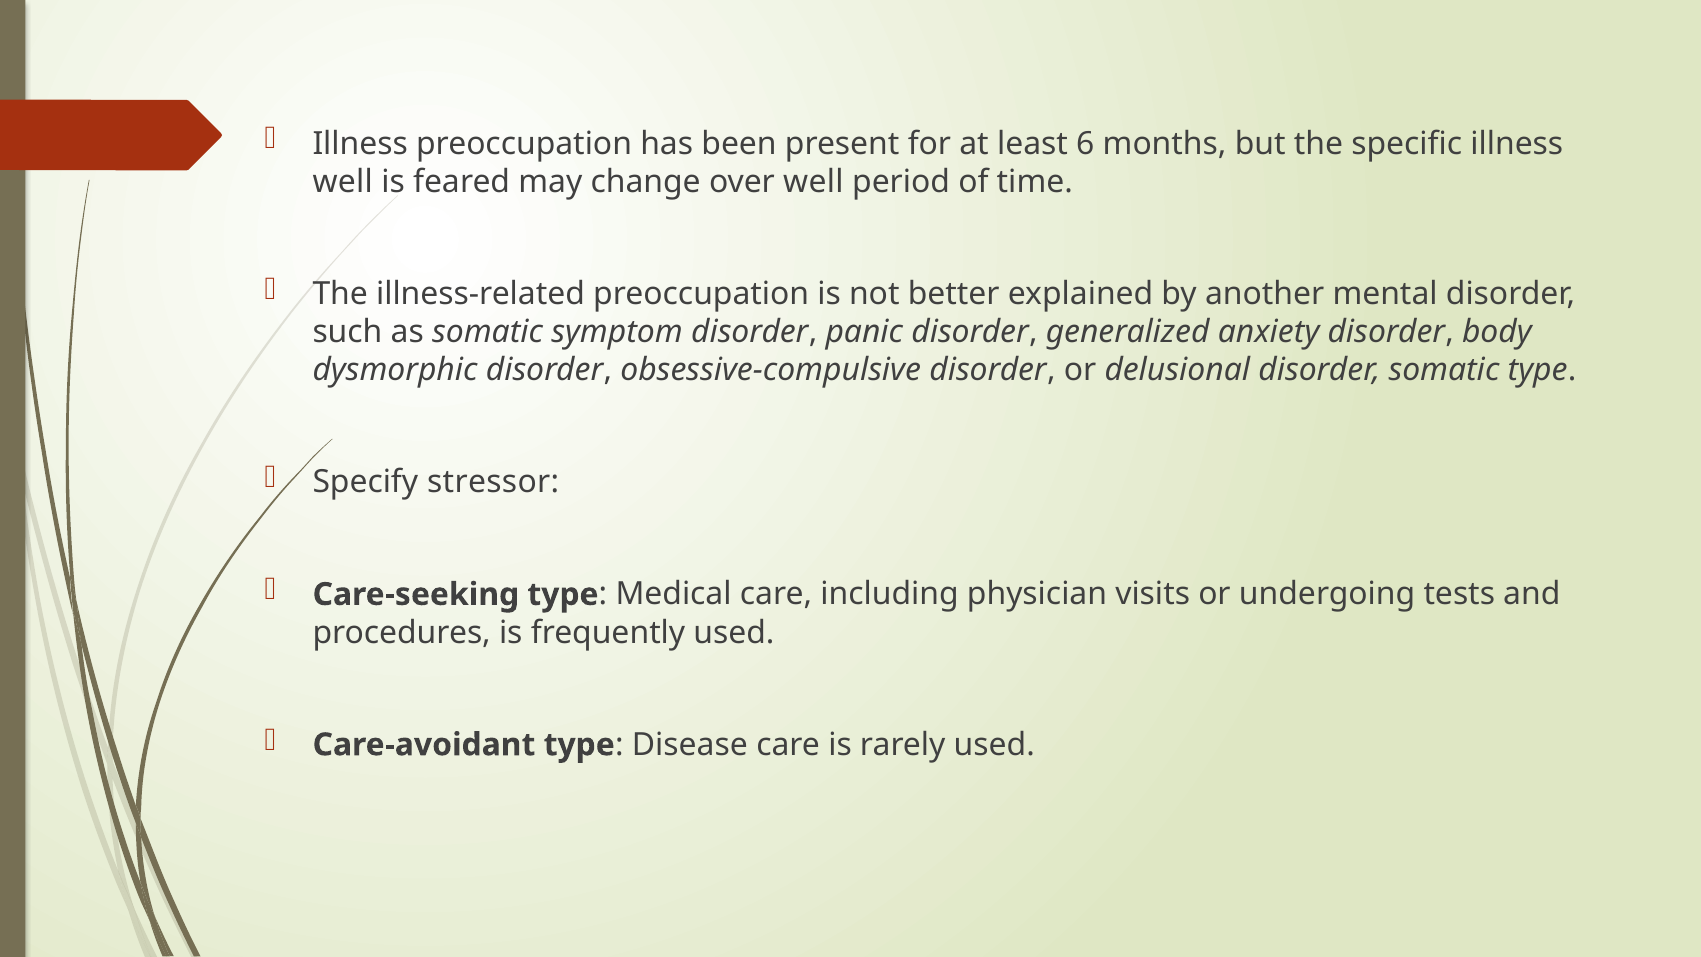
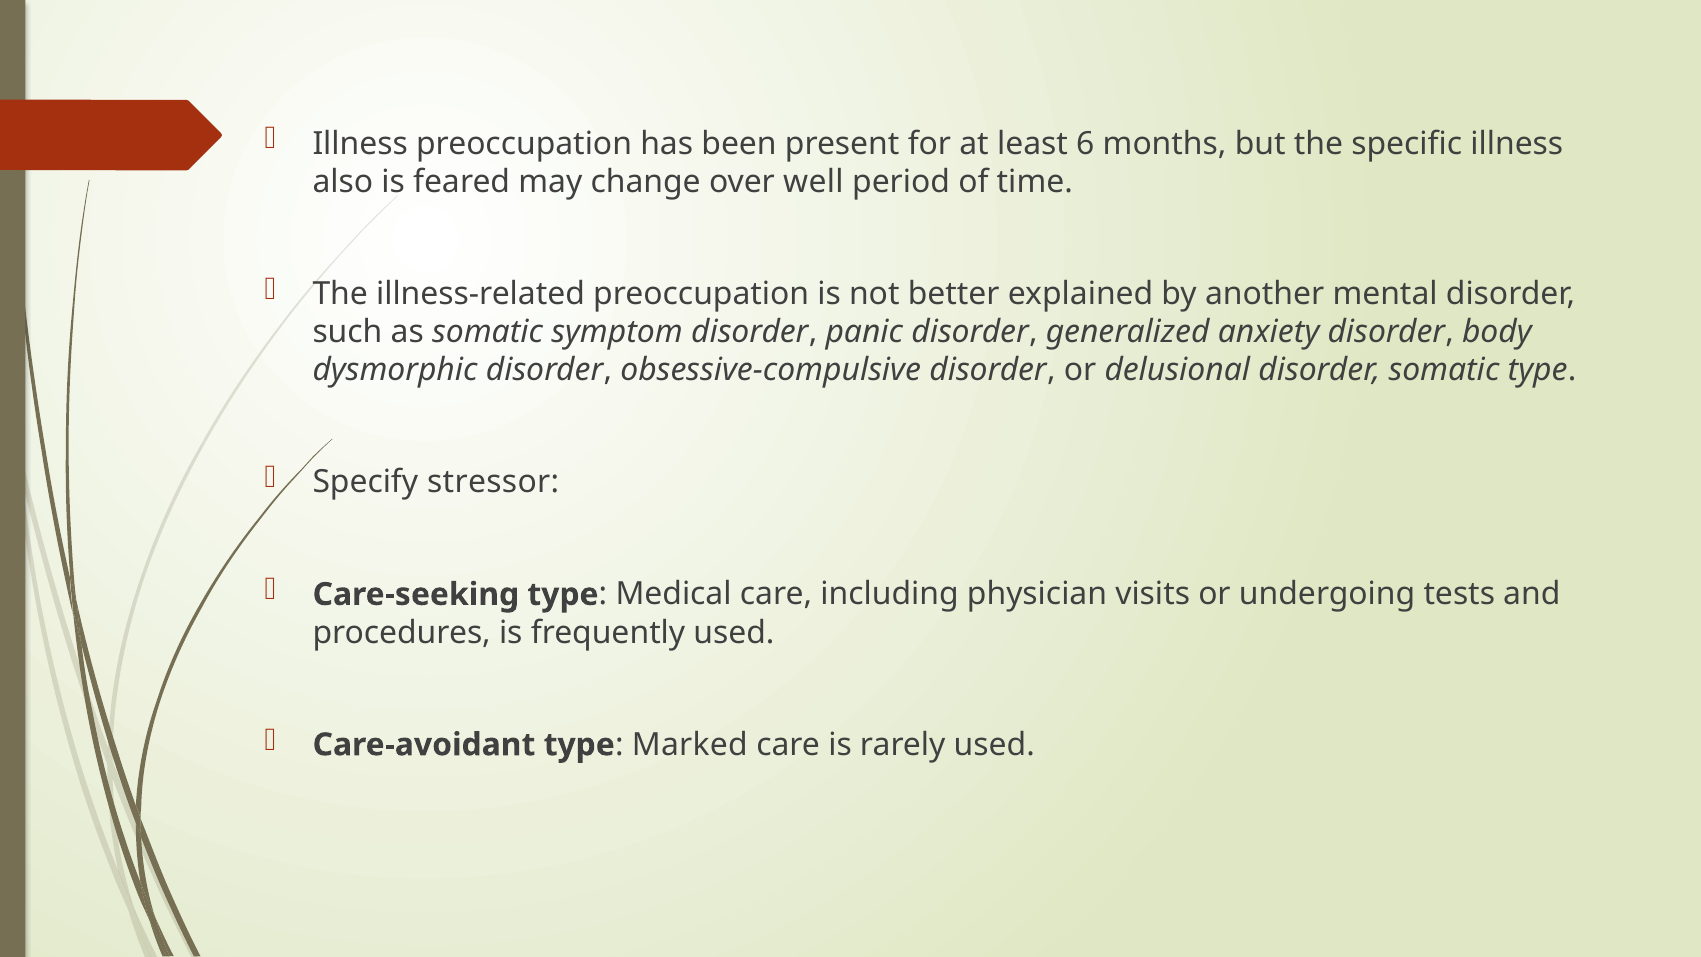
well at (343, 182): well -> also
Disease: Disease -> Marked
